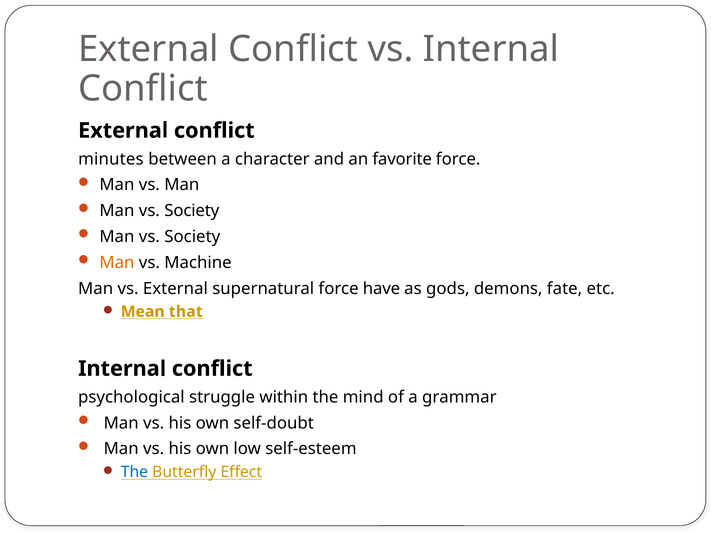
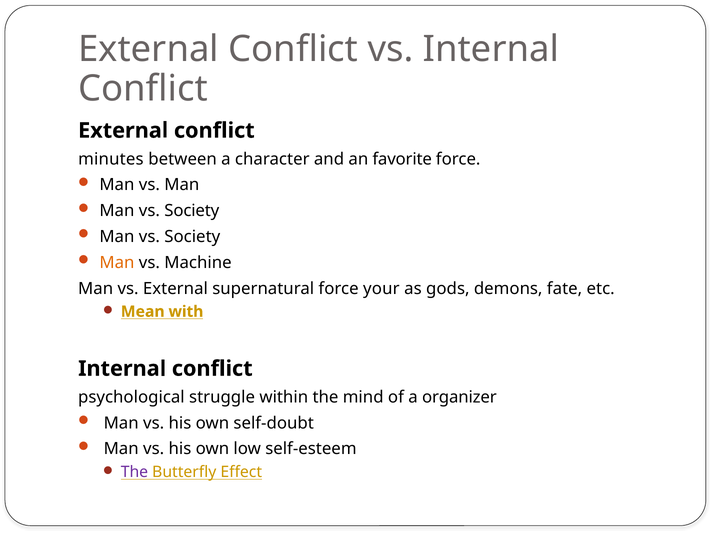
have: have -> your
that: that -> with
grammar: grammar -> organizer
The at (134, 472) colour: blue -> purple
